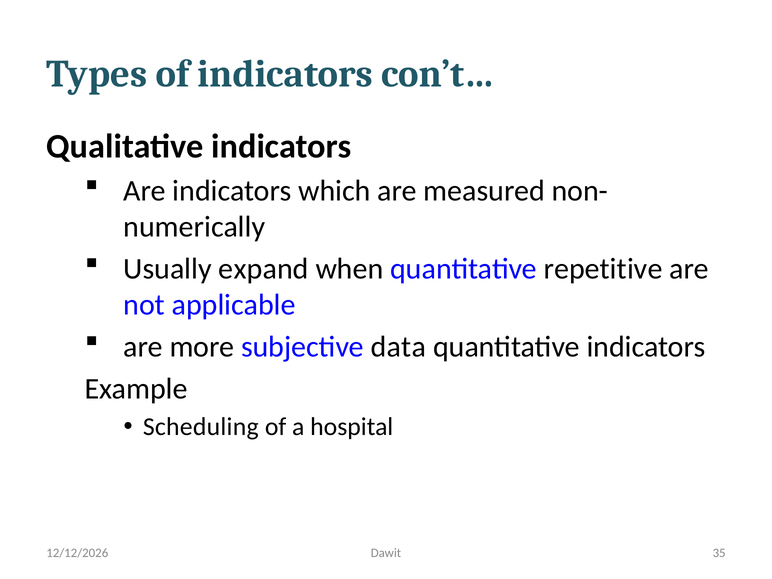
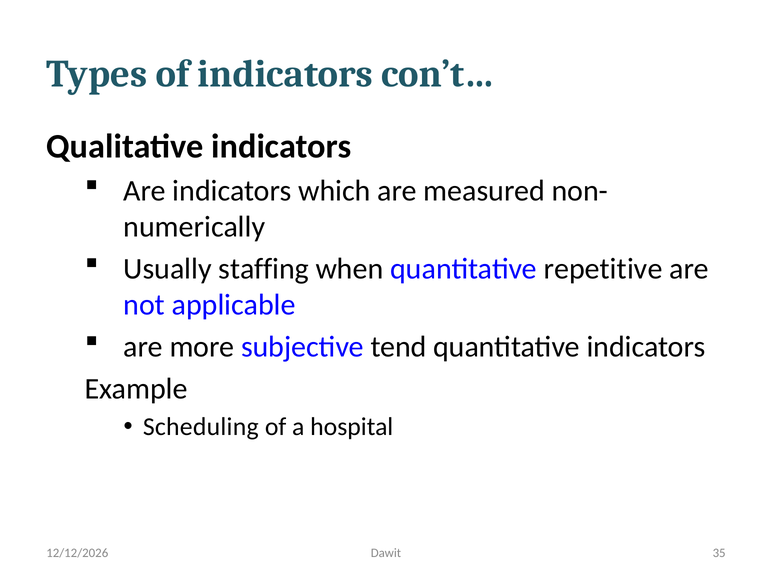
expand: expand -> staffing
data: data -> tend
